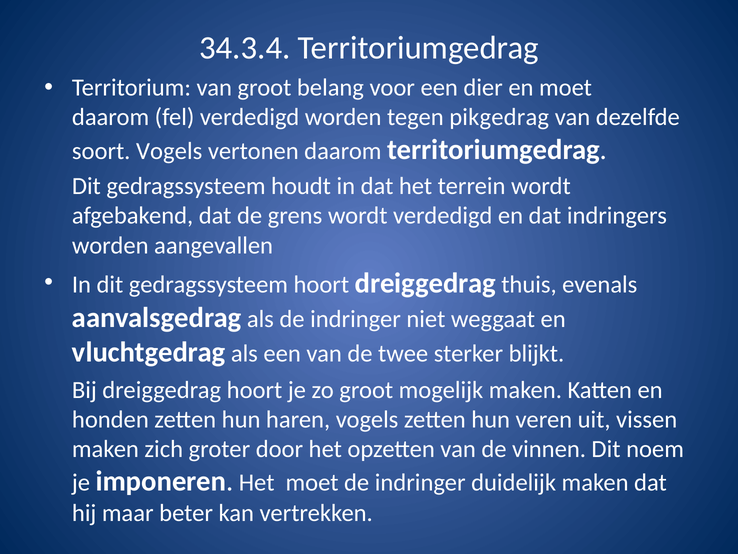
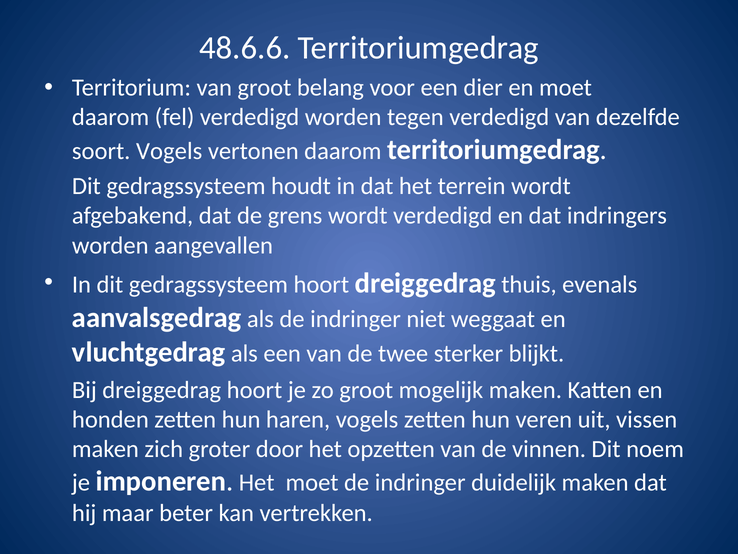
34.3.4: 34.3.4 -> 48.6.6
tegen pikgedrag: pikgedrag -> verdedigd
